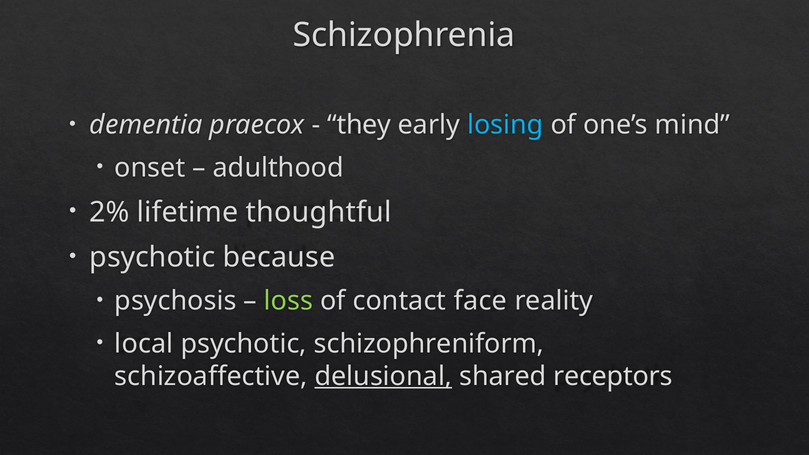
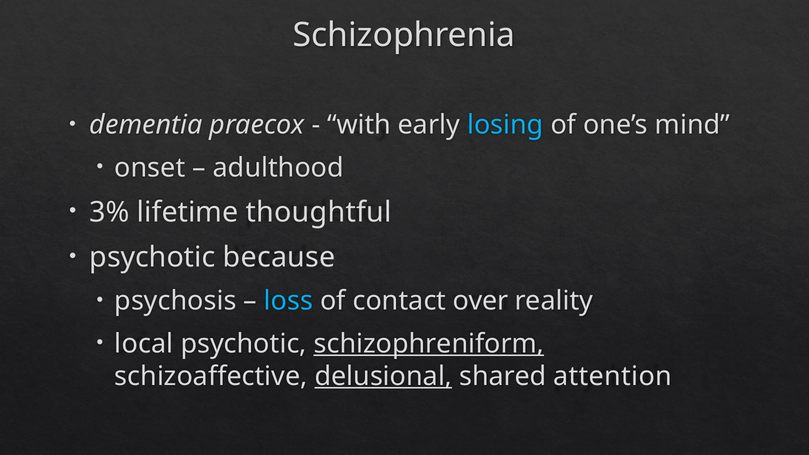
they: they -> with
2%: 2% -> 3%
loss colour: light green -> light blue
face: face -> over
schizophreniform underline: none -> present
receptors: receptors -> attention
